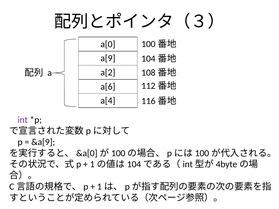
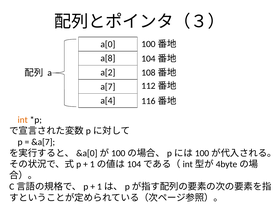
a[9: a[9 -> a[8
a[6: a[6 -> a[7
int colour: purple -> orange
&a[9: &a[9 -> &a[7
